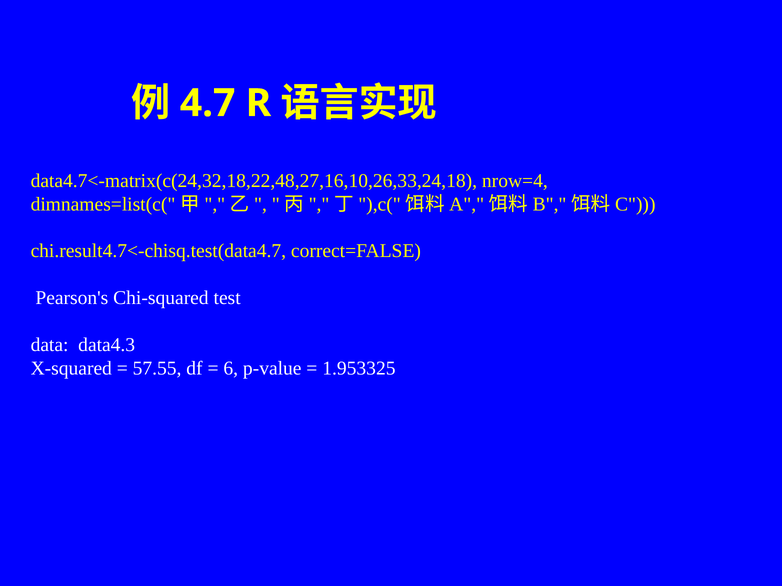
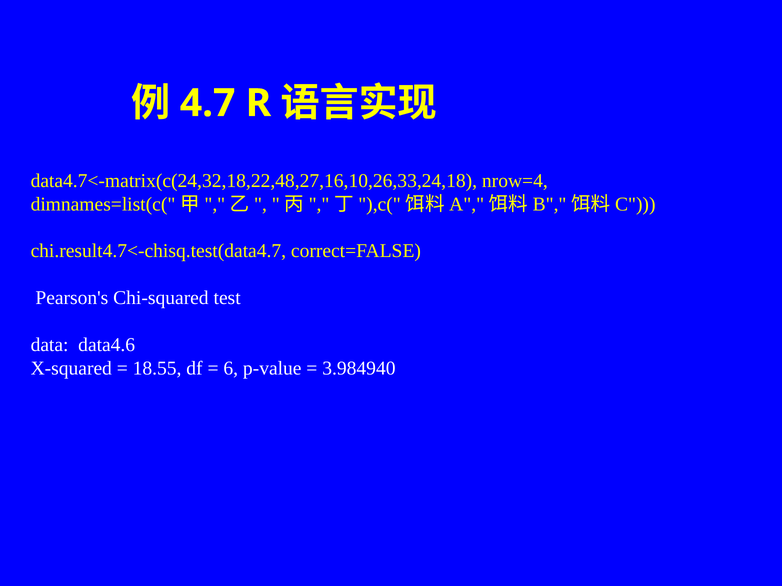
data4.3: data4.3 -> data4.6
57.55: 57.55 -> 18.55
1.953325: 1.953325 -> 3.984940
